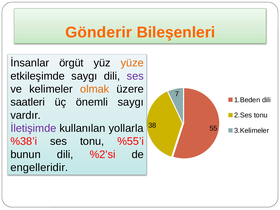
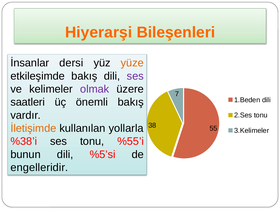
Gönderir: Gönderir -> Hiyerarşi
örgüt: örgüt -> dersi
etkileşimde saygı: saygı -> bakış
olmak colour: orange -> purple
önemli saygı: saygı -> bakış
İletişimde colour: purple -> orange
%2’si: %2’si -> %5’si
